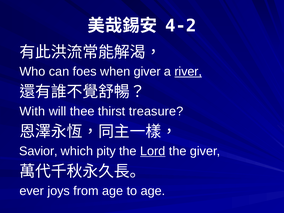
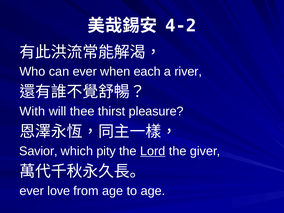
can foes: foes -> ever
when giver: giver -> each
river underline: present -> none
treasure: treasure -> pleasure
joys: joys -> love
